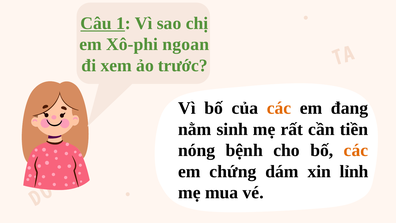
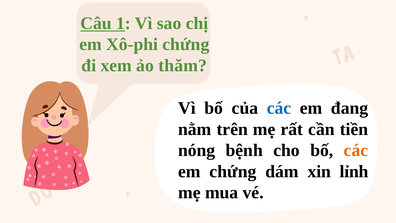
Xô-phi ngoan: ngoan -> chứng
trước: trước -> thăm
các at (279, 108) colour: orange -> blue
sinh: sinh -> trên
